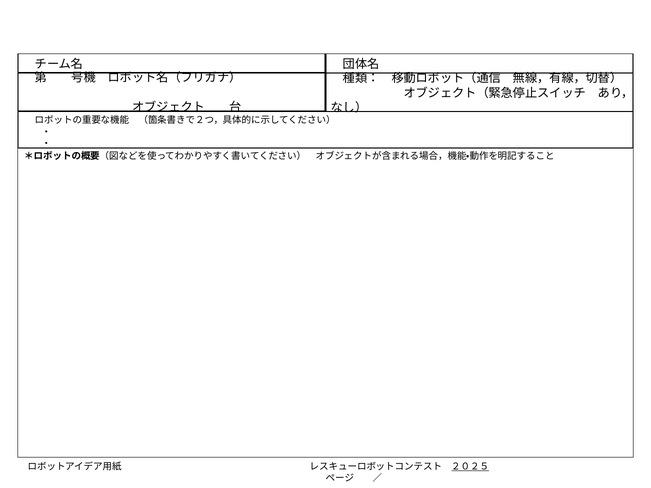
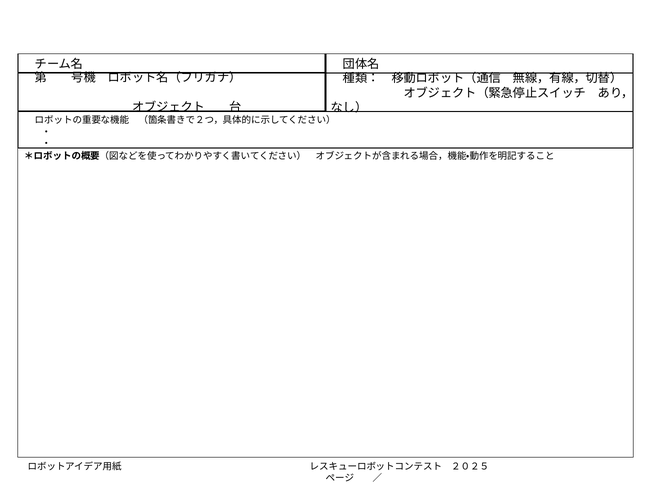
２０２５ underline: present -> none
